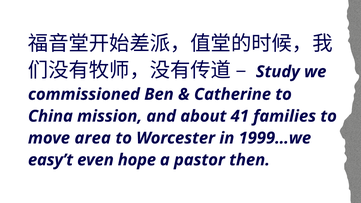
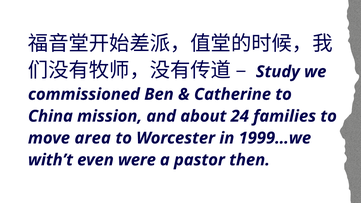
41: 41 -> 24
easy’t: easy’t -> with’t
hope: hope -> were
